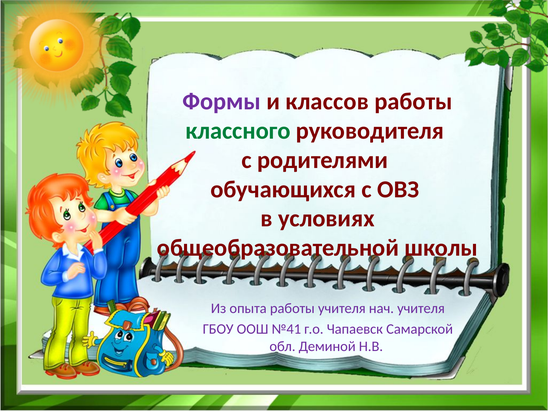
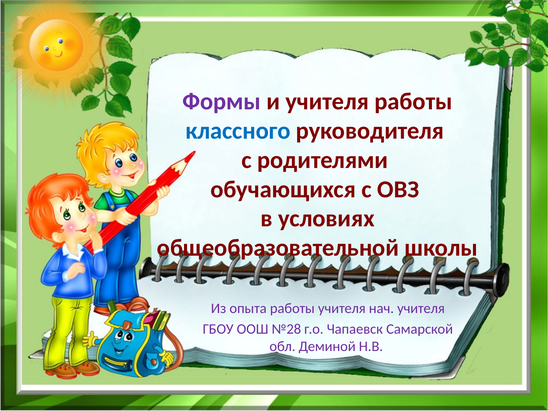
и классов: классов -> учителя
классного colour: green -> blue
№41: №41 -> №28
